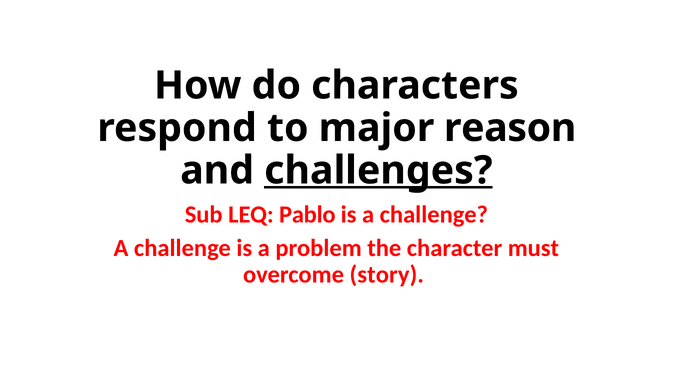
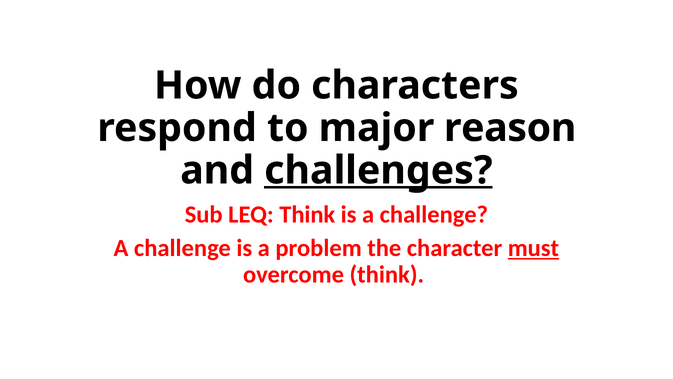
LEQ Pablo: Pablo -> Think
must underline: none -> present
overcome story: story -> think
